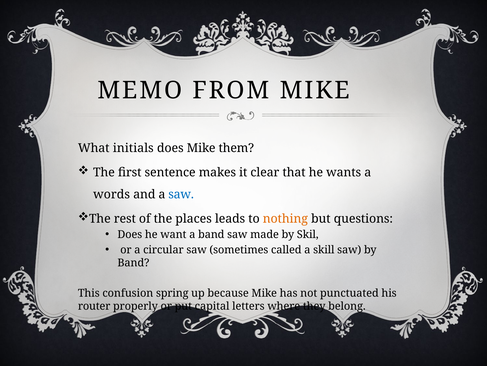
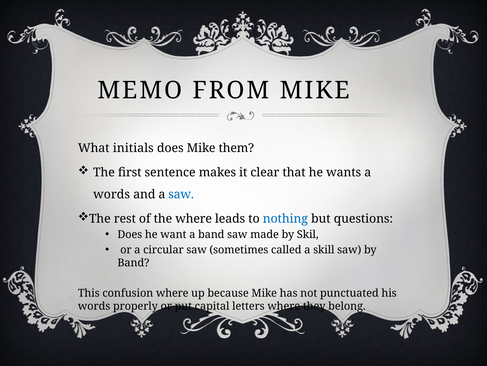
the places: places -> where
nothing colour: orange -> blue
confusion spring: spring -> where
router at (94, 306): router -> words
